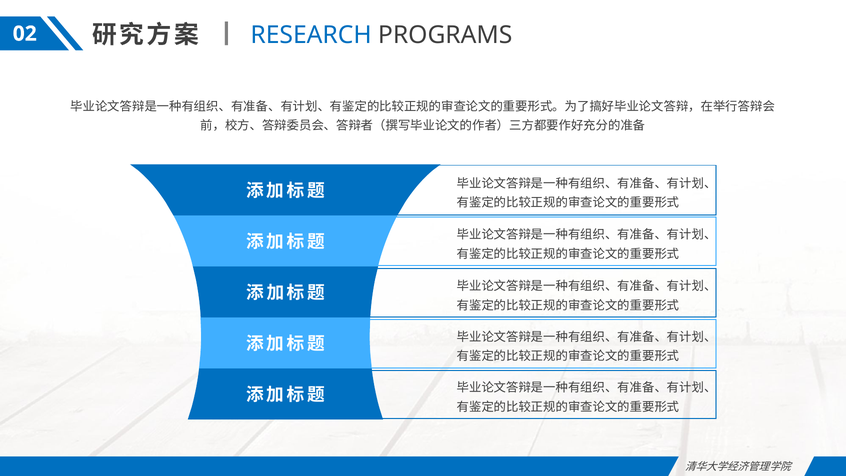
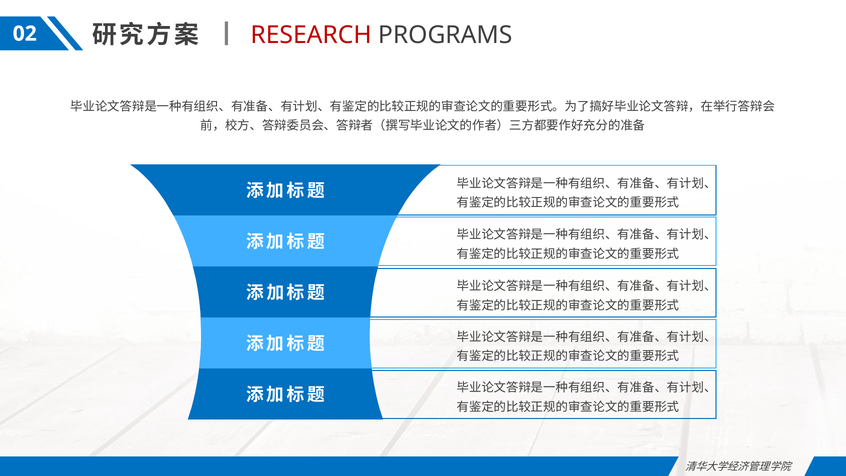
RESEARCH colour: blue -> red
